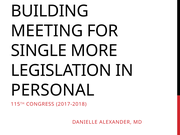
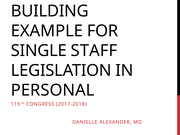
MEETING: MEETING -> EXAMPLE
MORE: MORE -> STAFF
